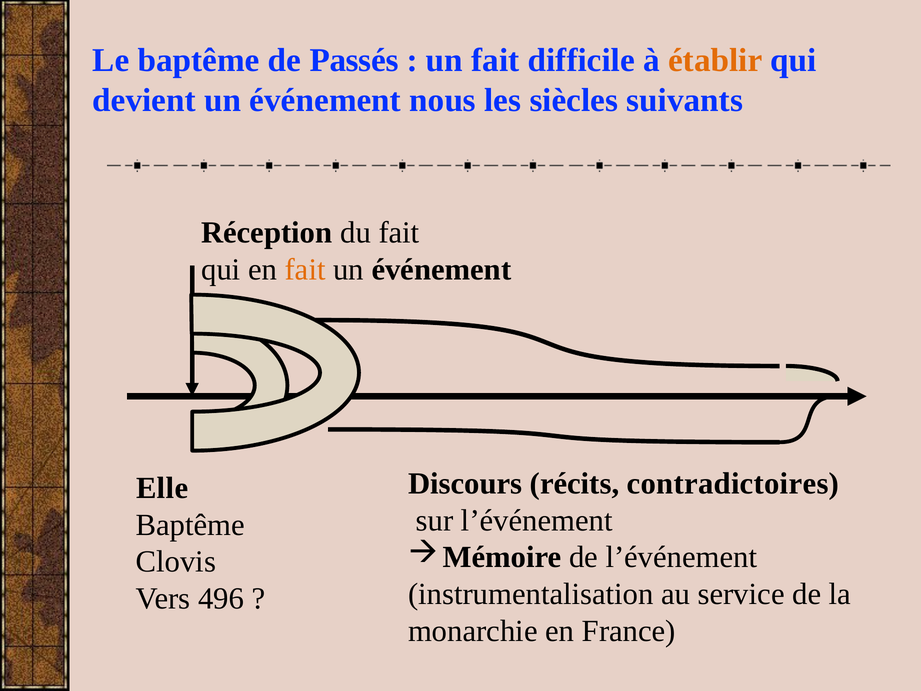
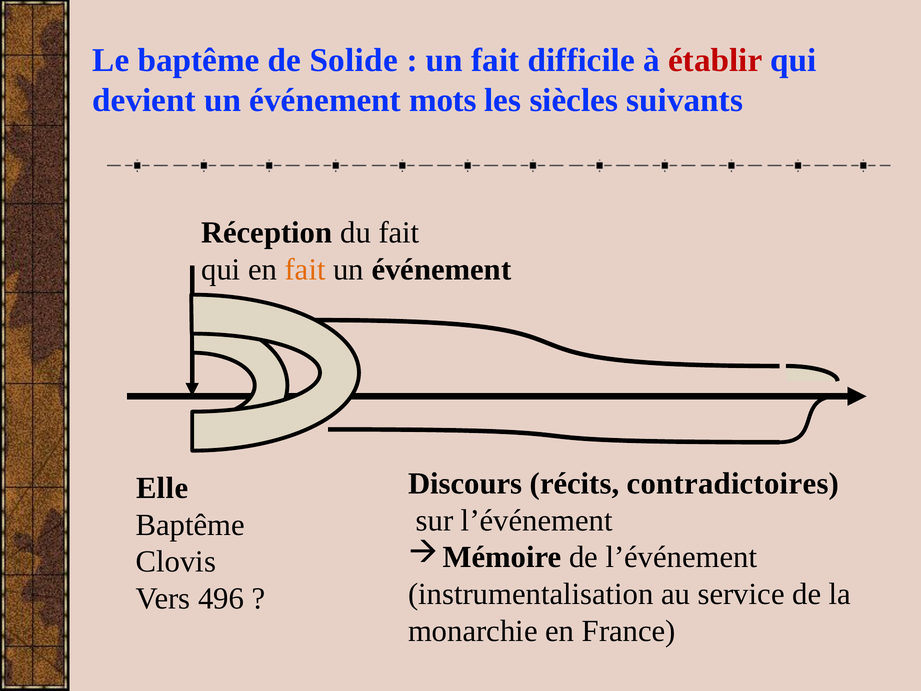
Passés: Passés -> Solide
établir colour: orange -> red
nous: nous -> mots
